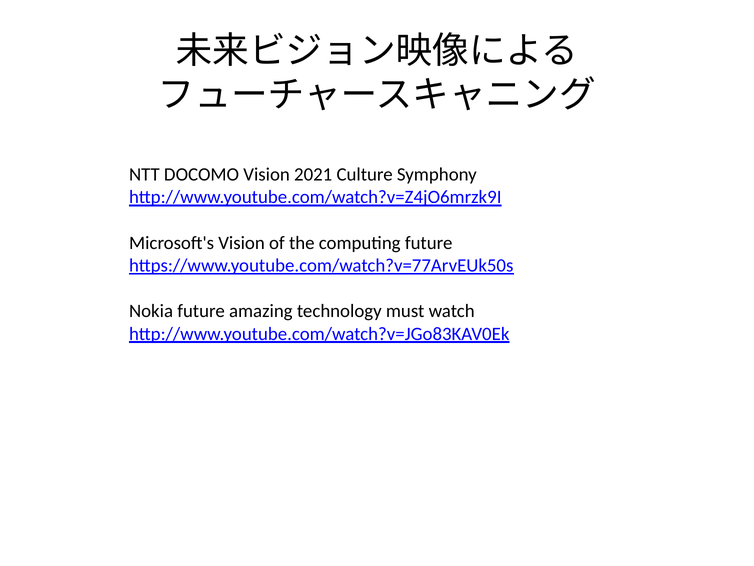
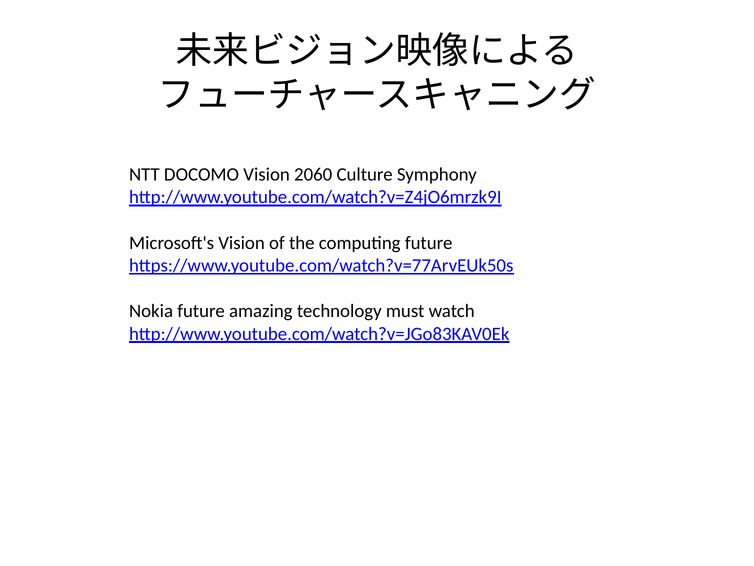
2021: 2021 -> 2060
